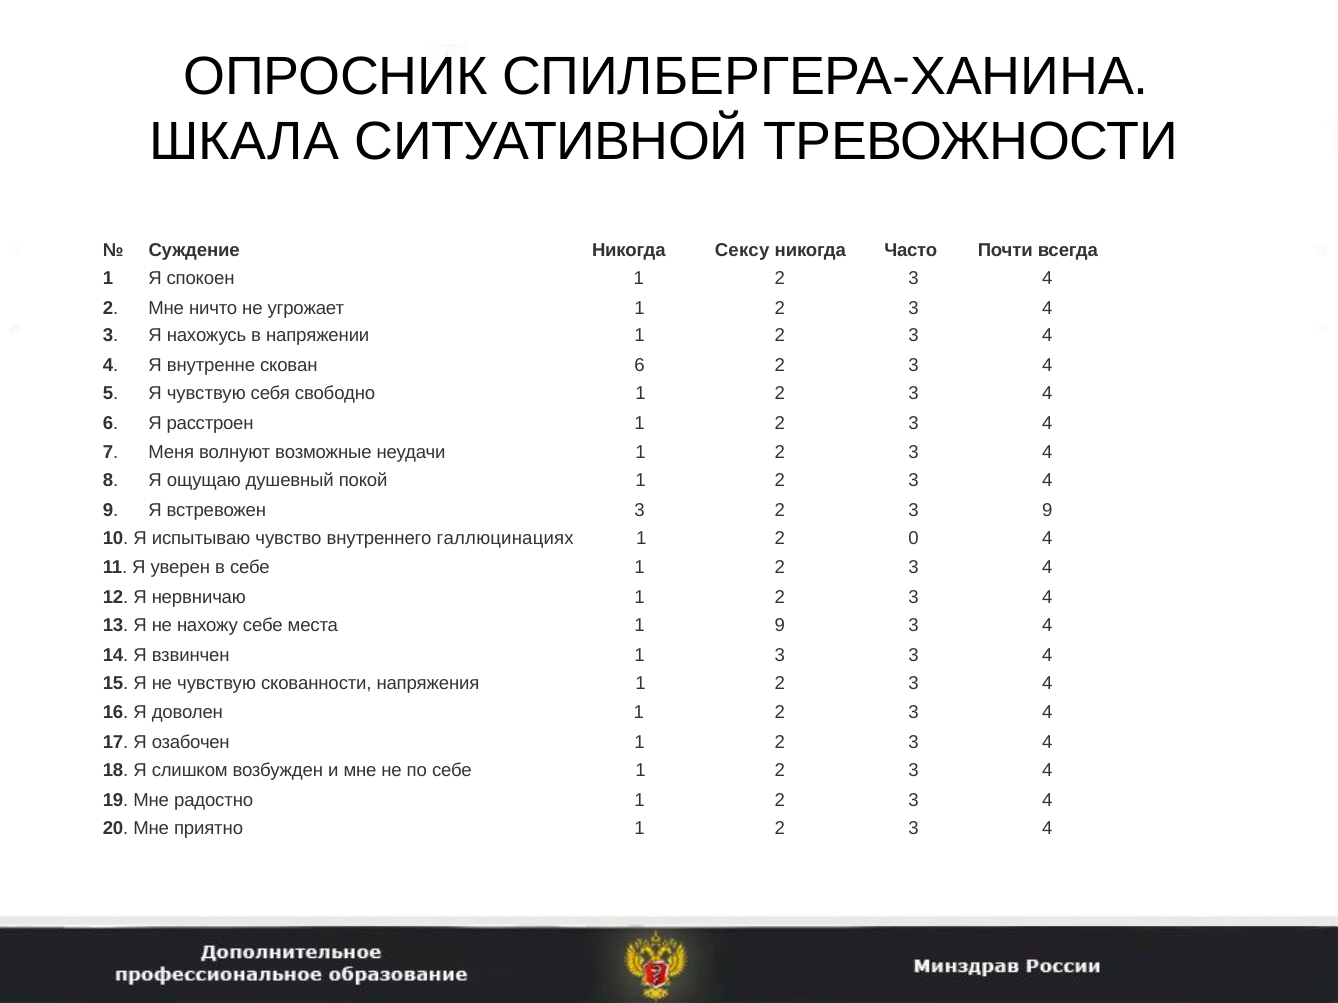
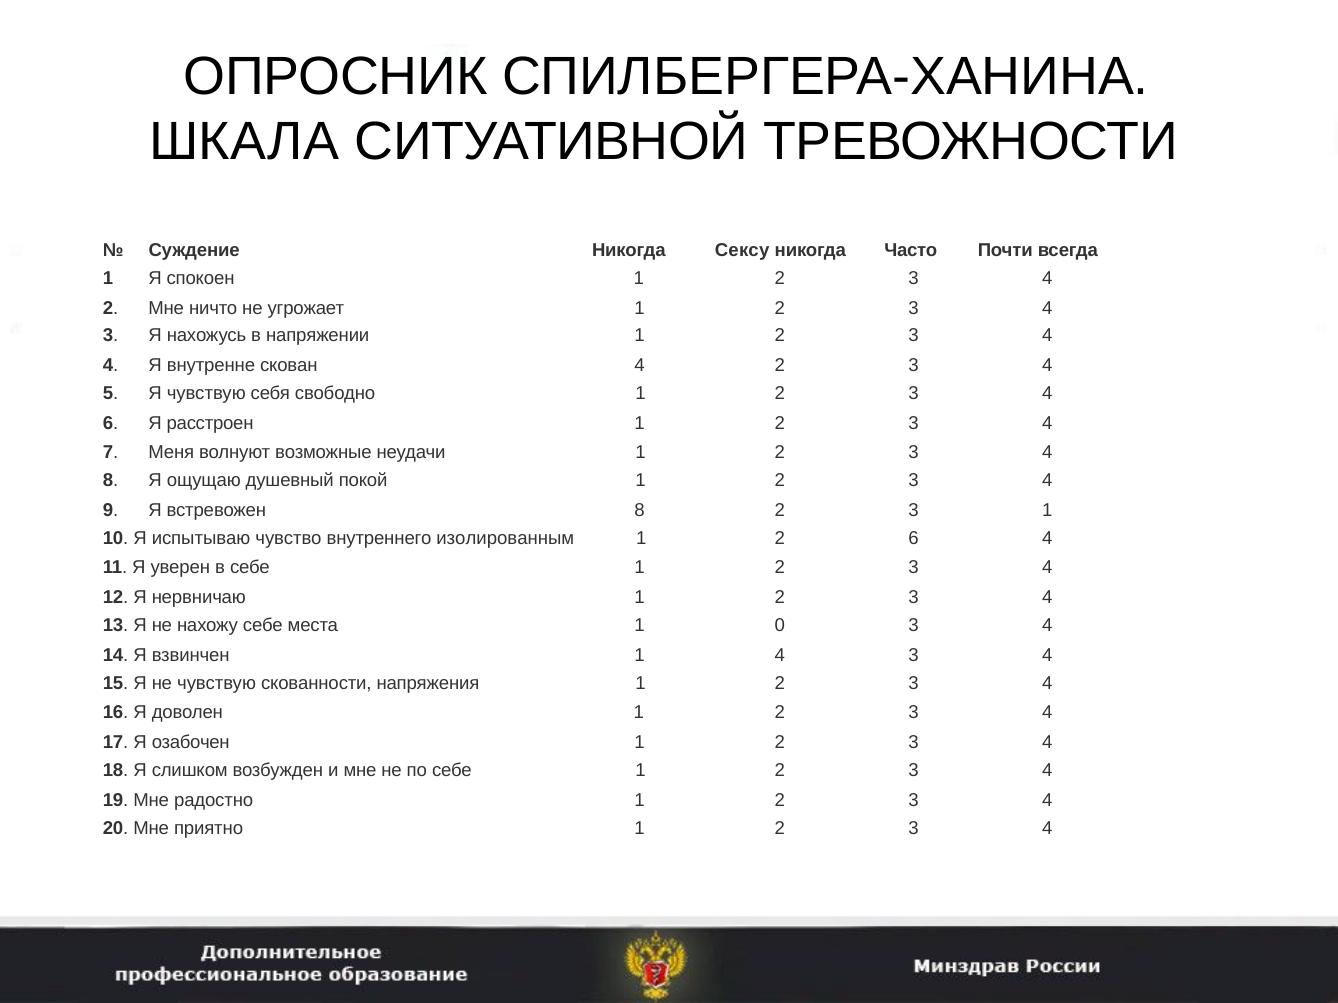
скован 6: 6 -> 4
встревожен 3: 3 -> 8
3 9: 9 -> 1
галлюцинациях: галлюцинациях -> изолированным
2 0: 0 -> 6
1 9: 9 -> 0
1 3: 3 -> 4
